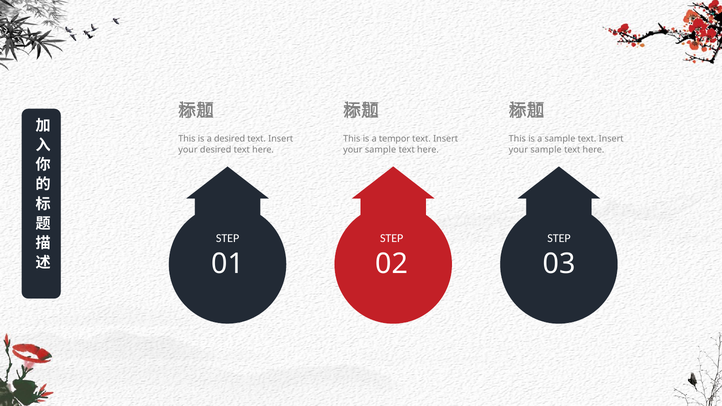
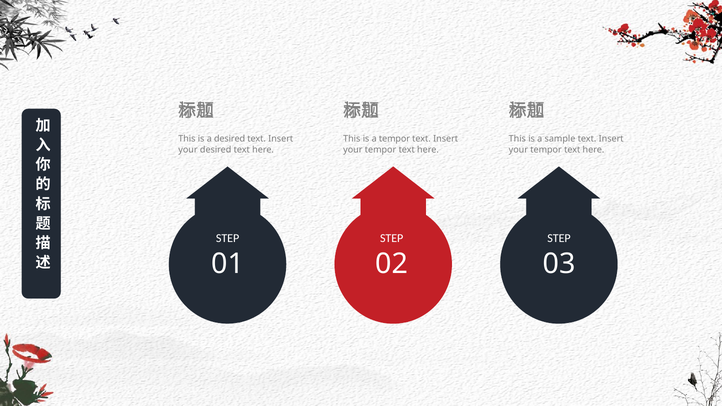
sample at (380, 150): sample -> tempor
sample at (546, 150): sample -> tempor
